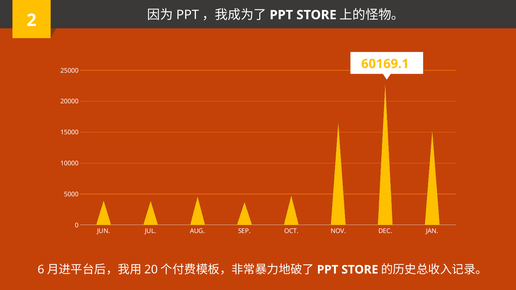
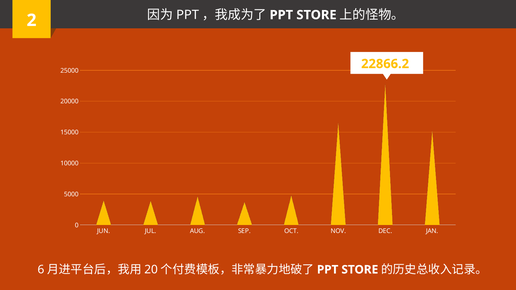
60169.1: 60169.1 -> 22866.2
